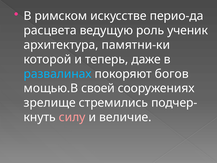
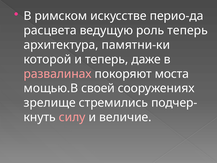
роль ученик: ученик -> теперь
развалинах colour: light blue -> pink
богов: богов -> моста
